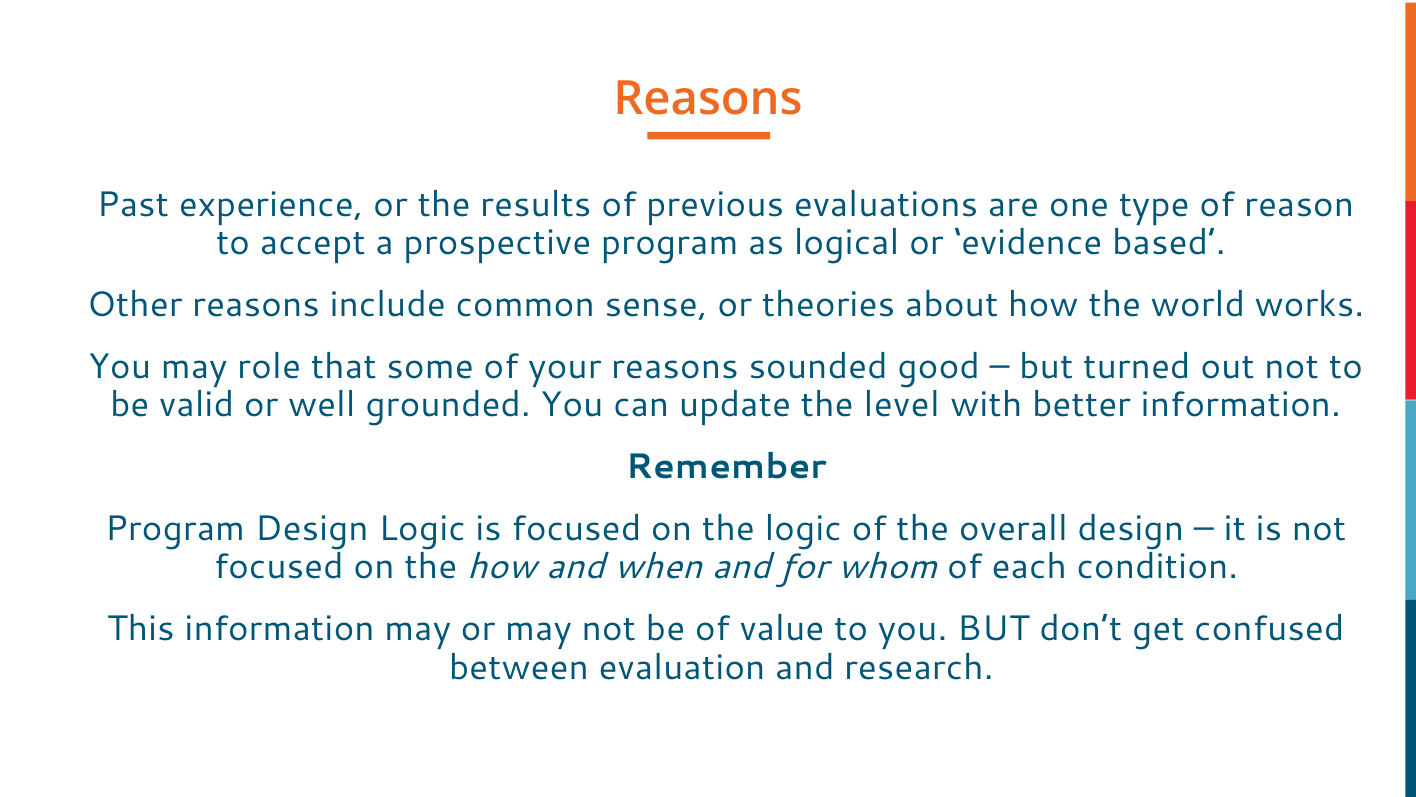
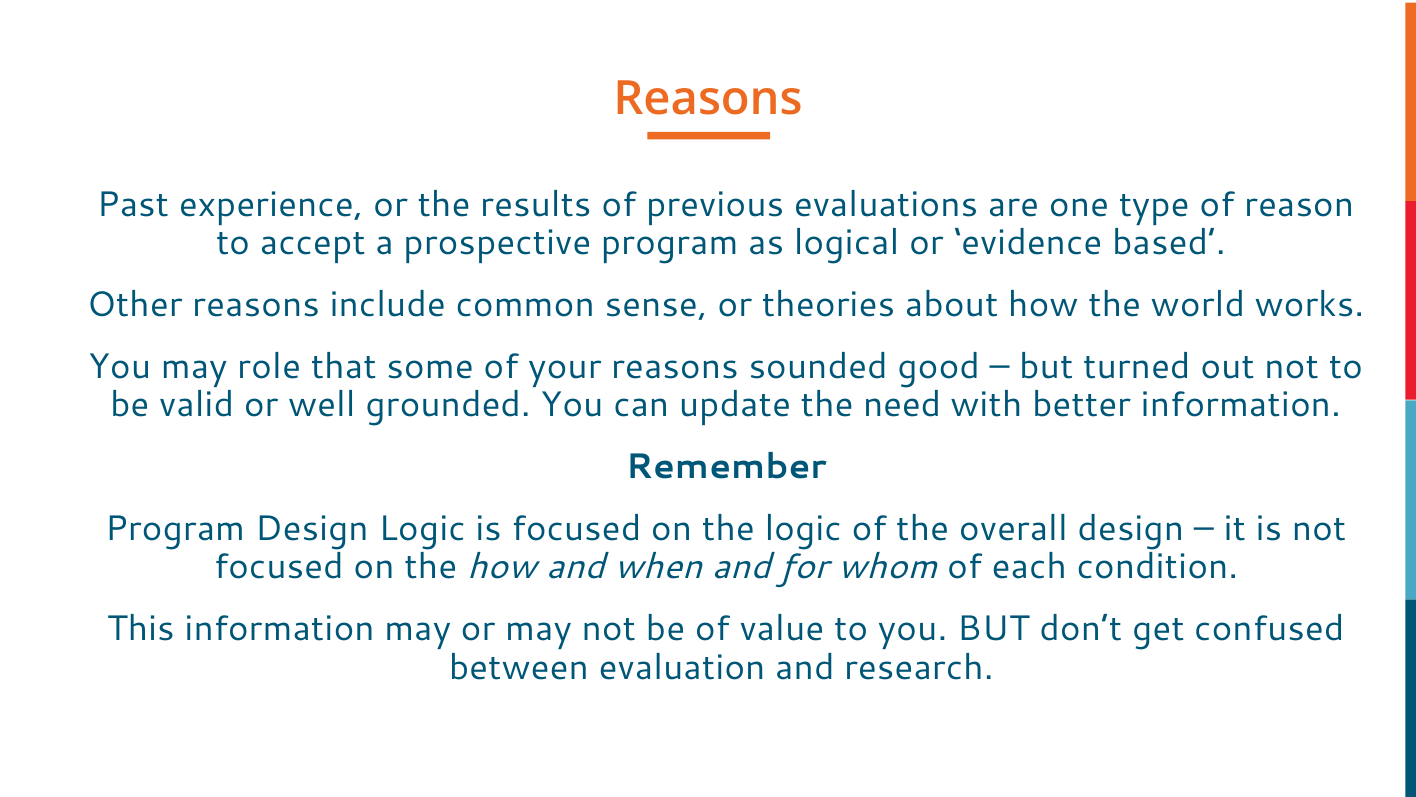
level: level -> need
